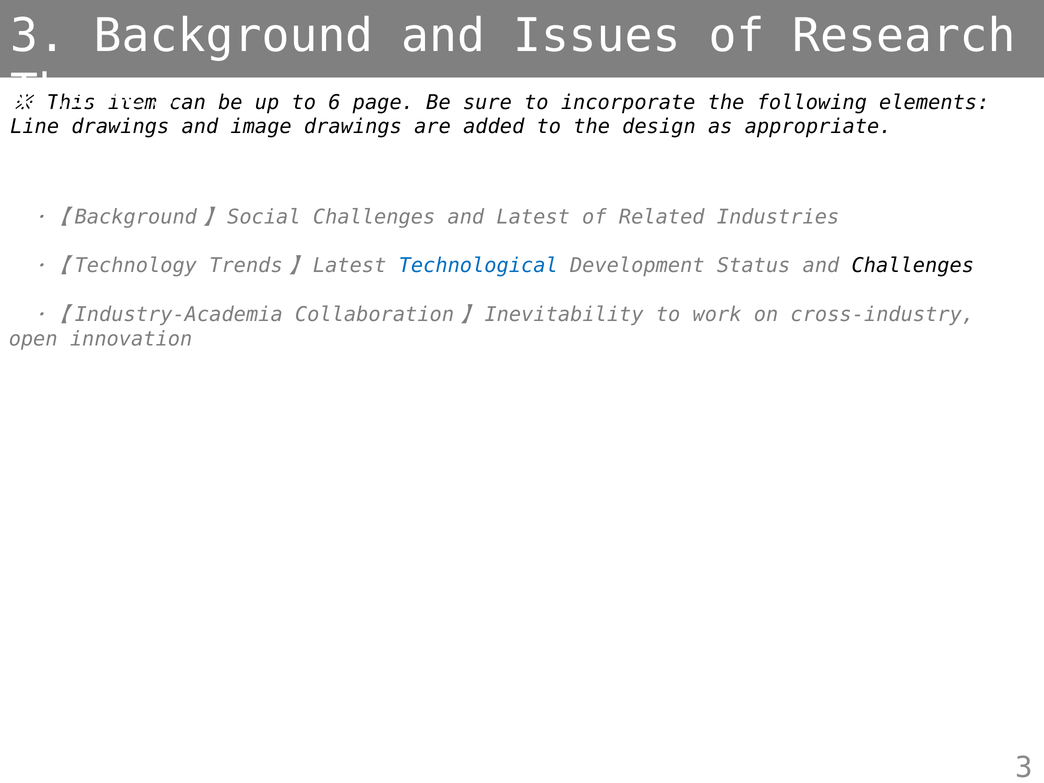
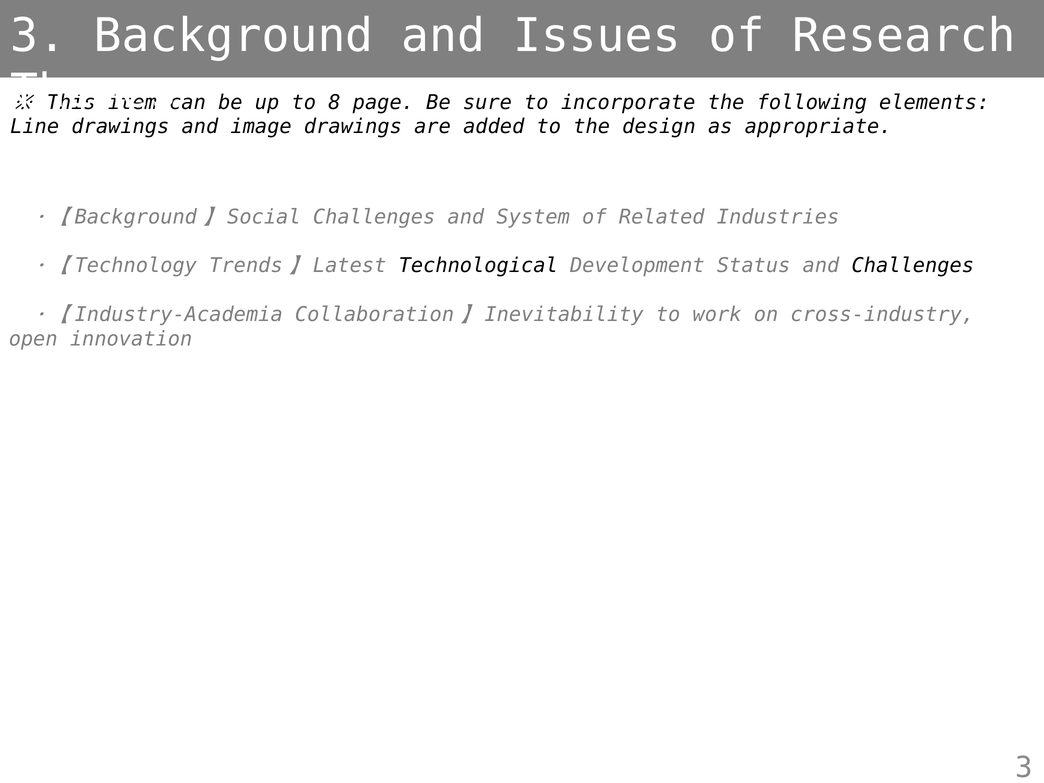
6: 6 -> 8
Latest: Latest -> System
Technological colour: blue -> black
